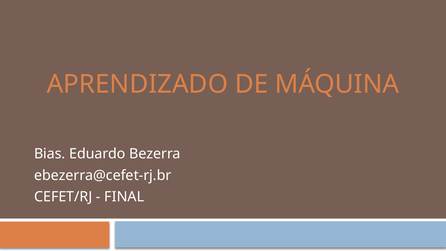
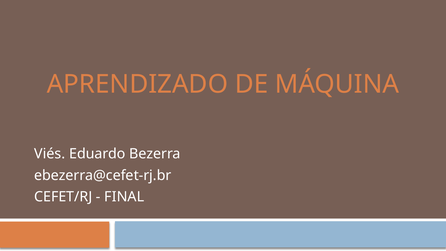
Bias: Bias -> Viés
